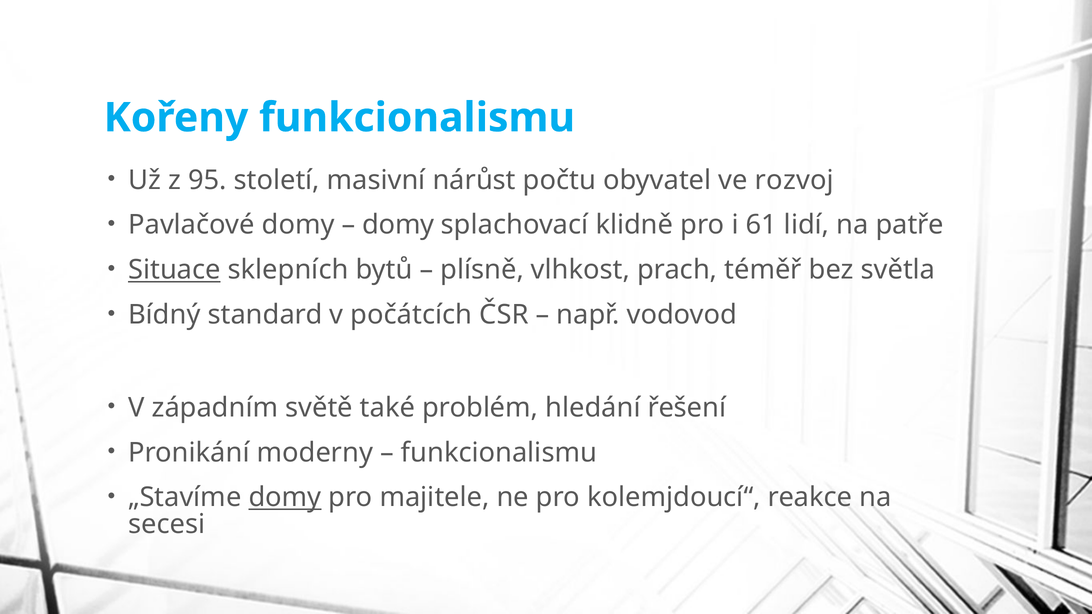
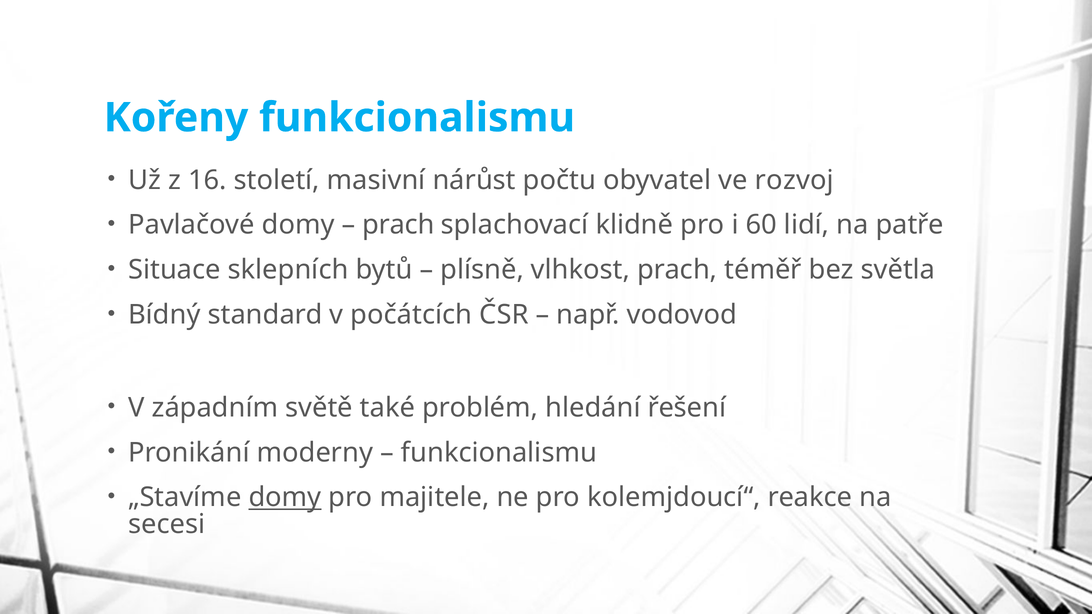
95: 95 -> 16
domy at (398, 225): domy -> prach
61: 61 -> 60
Situace underline: present -> none
